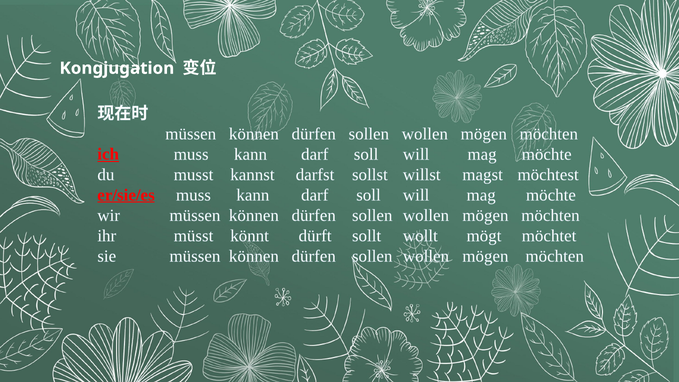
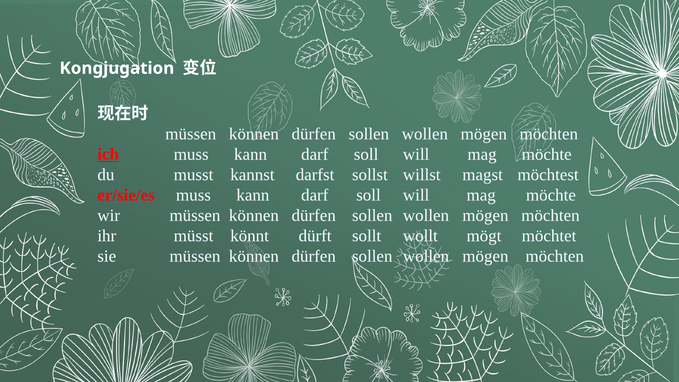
er/sie/es underline: present -> none
